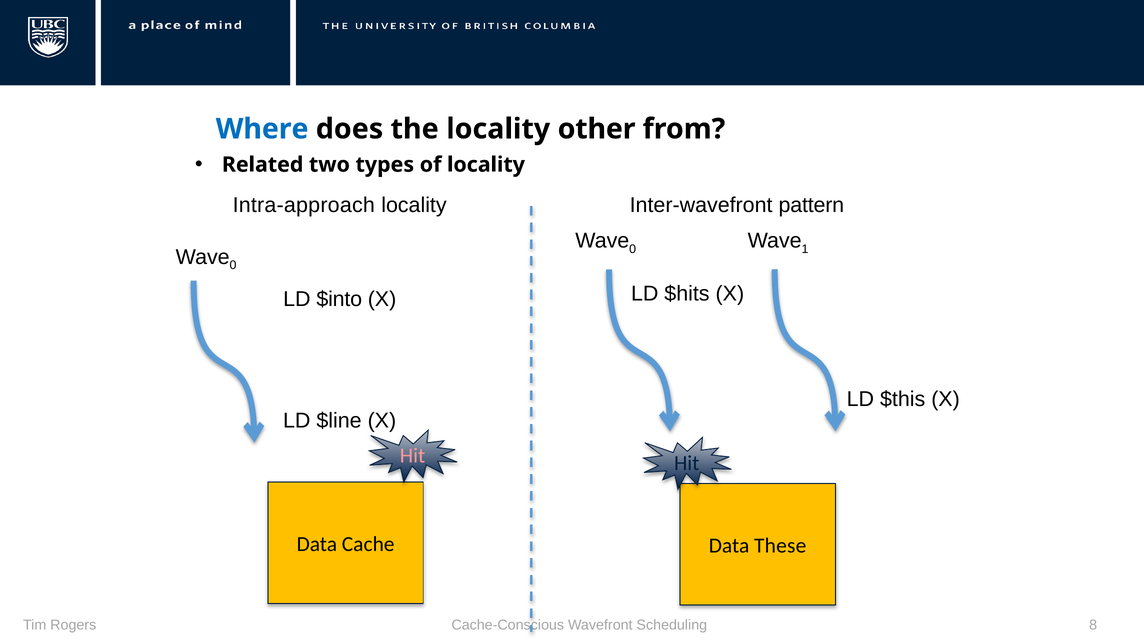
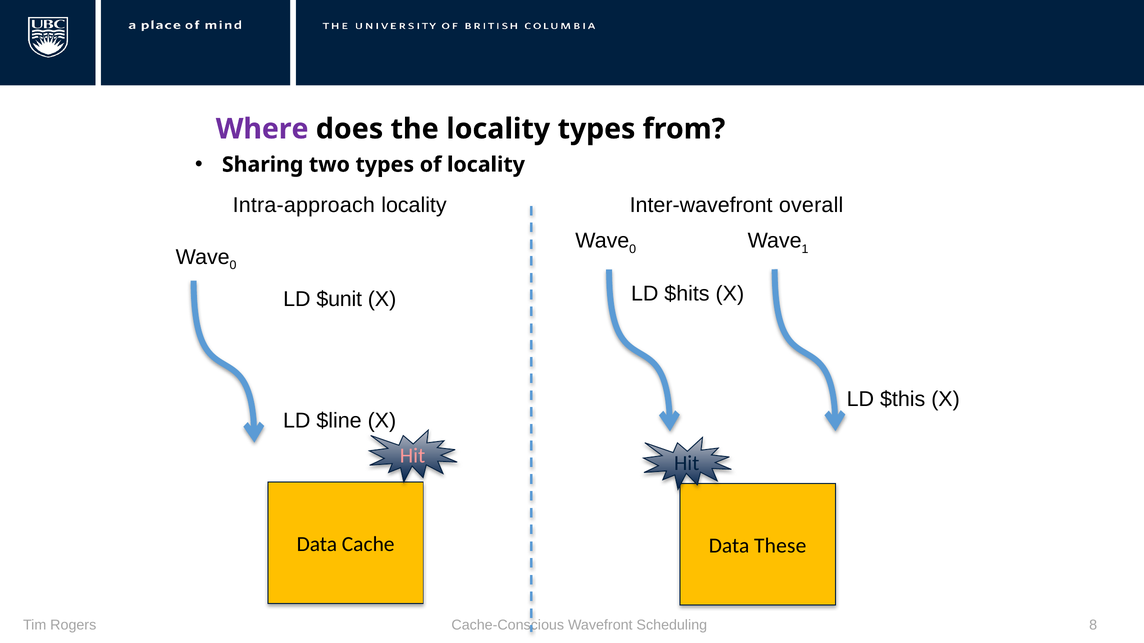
Where colour: blue -> purple
locality other: other -> types
Related: Related -> Sharing
pattern: pattern -> overall
$into: $into -> $unit
